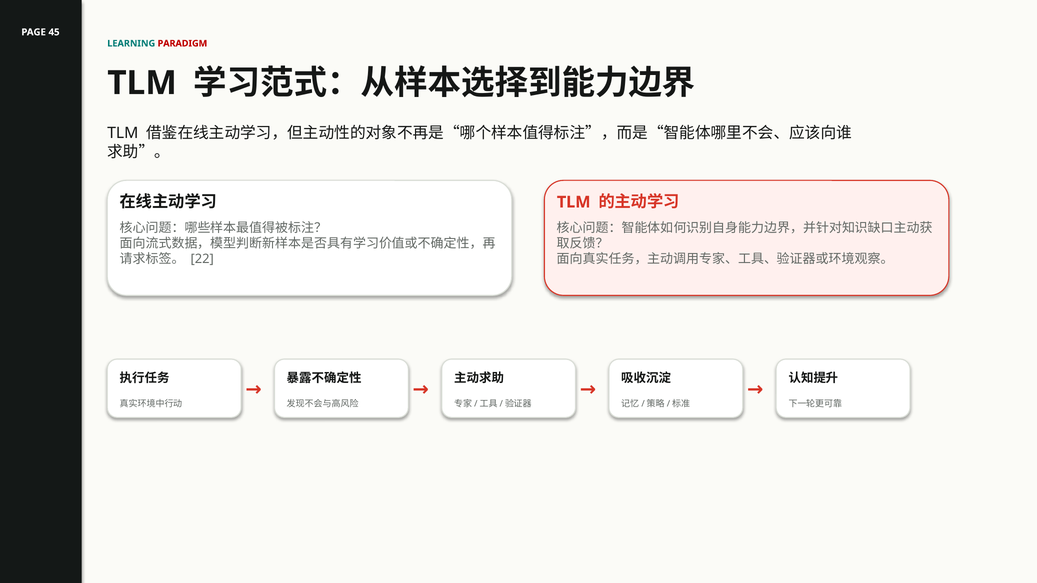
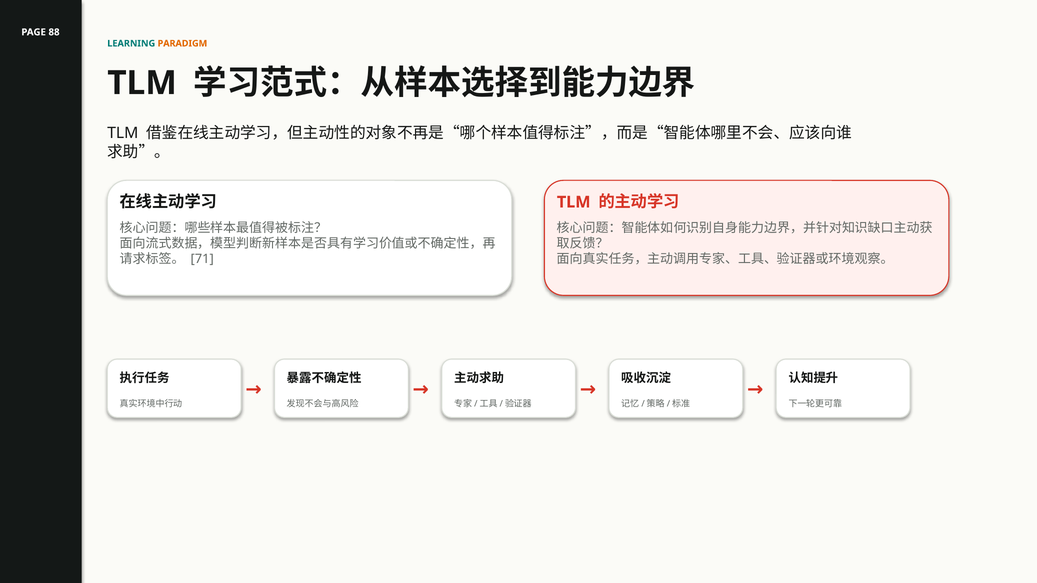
45: 45 -> 88
PARADIGM colour: red -> orange
22: 22 -> 71
